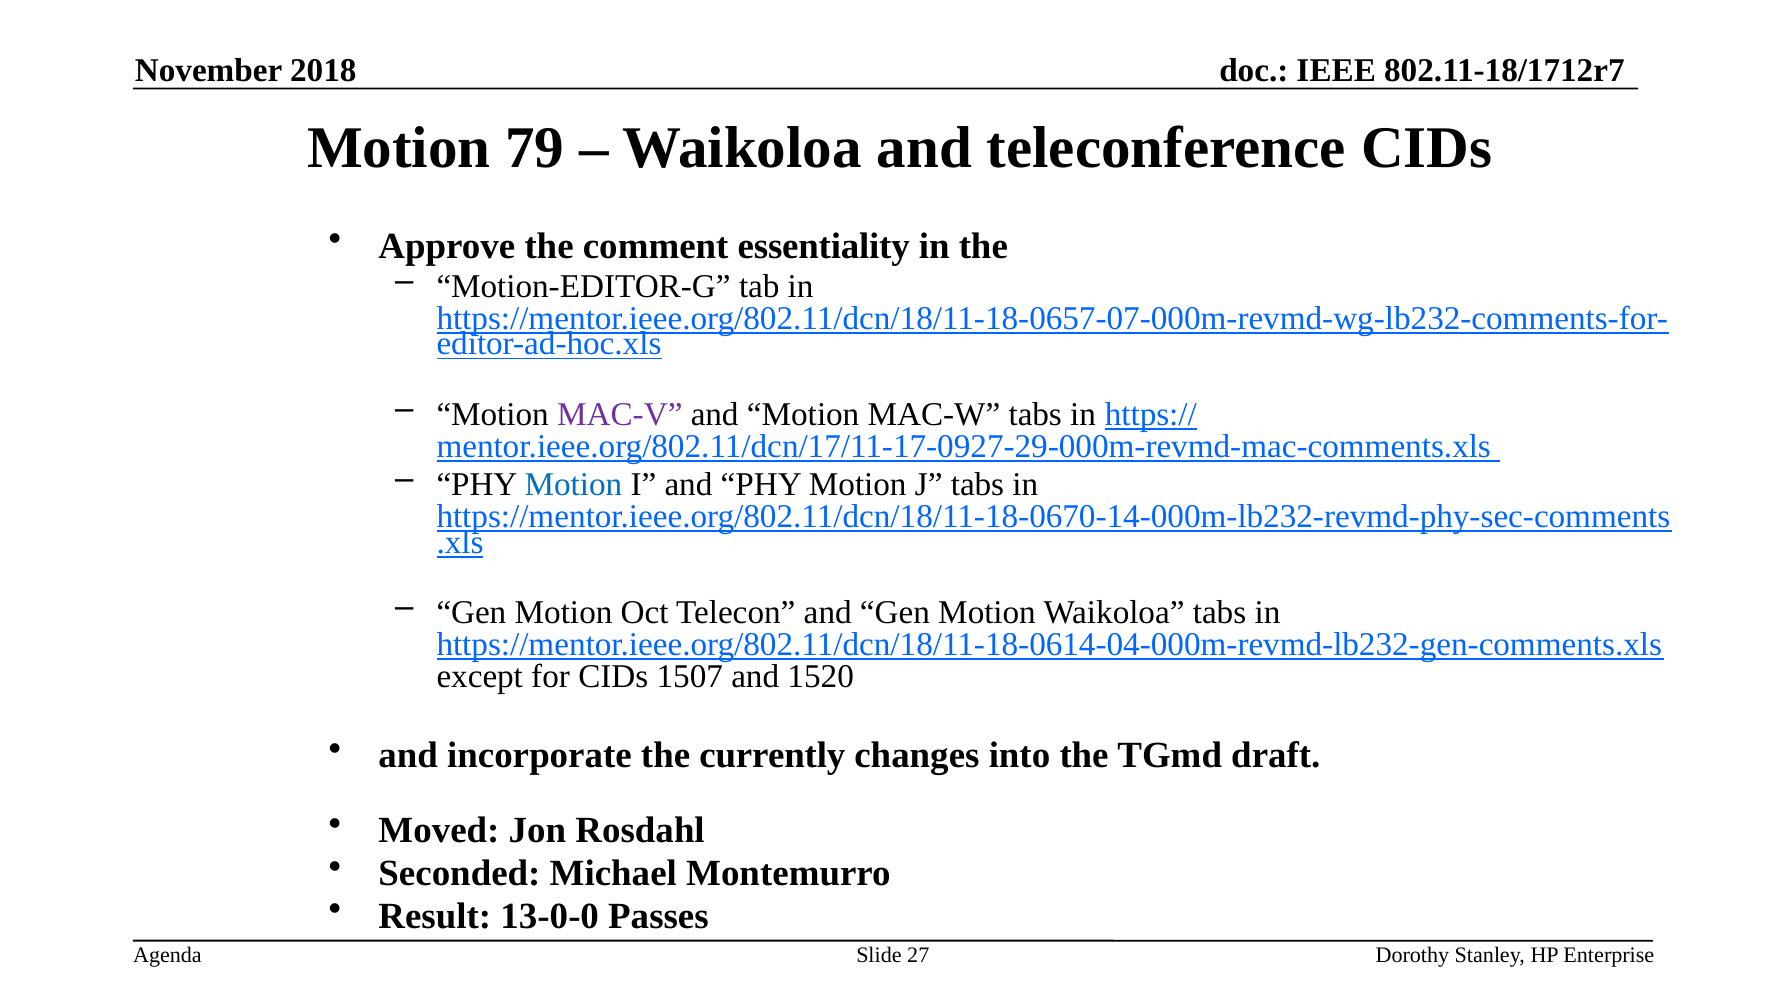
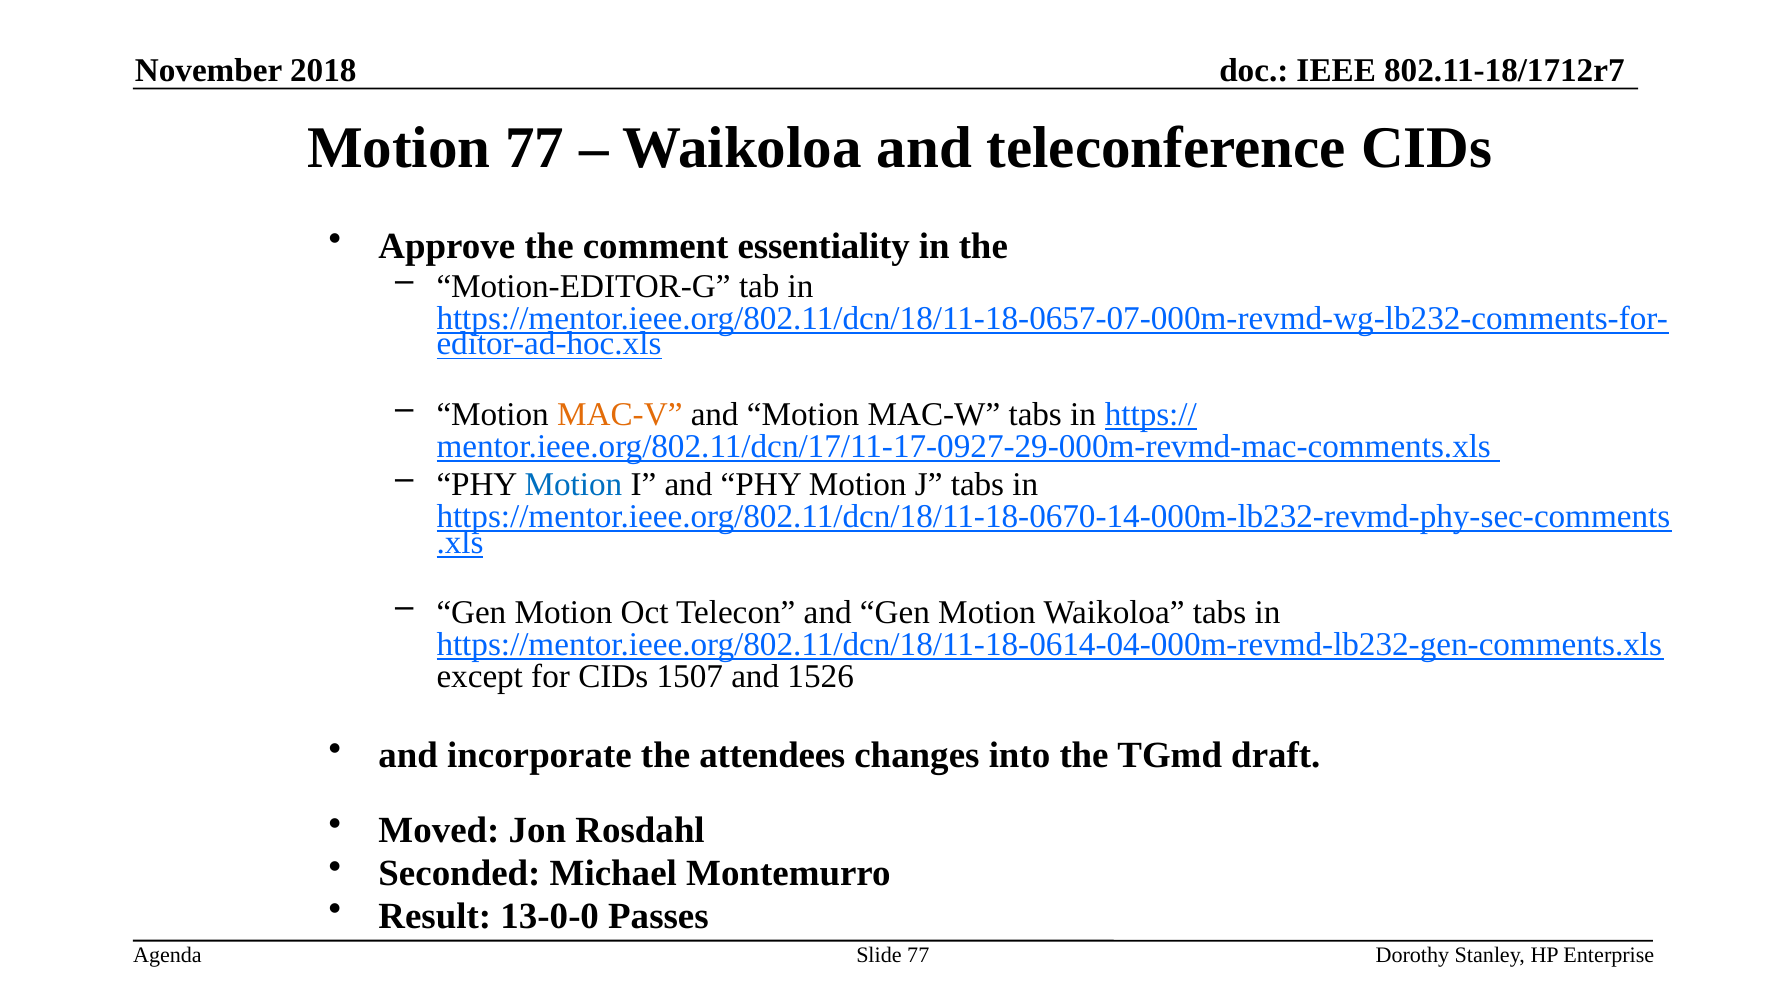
Motion 79: 79 -> 77
MAC-V colour: purple -> orange
1520: 1520 -> 1526
currently: currently -> attendees
Slide 27: 27 -> 77
